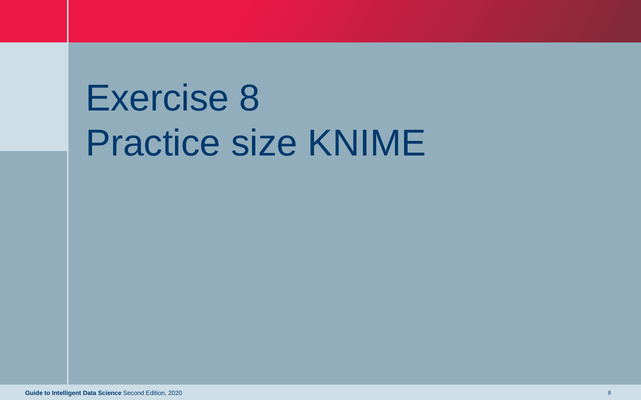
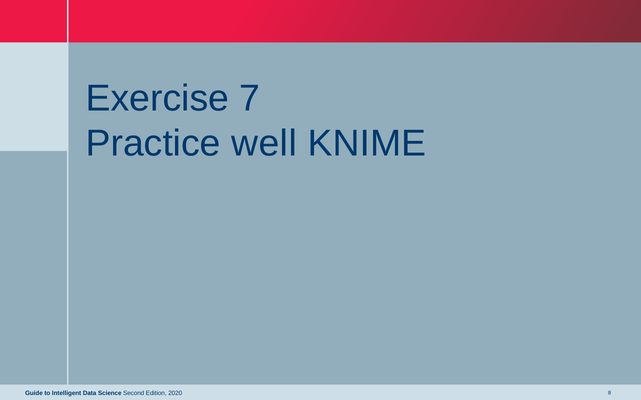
Exercise 8: 8 -> 7
size: size -> well
